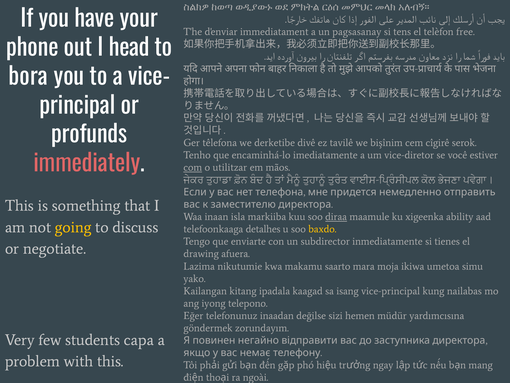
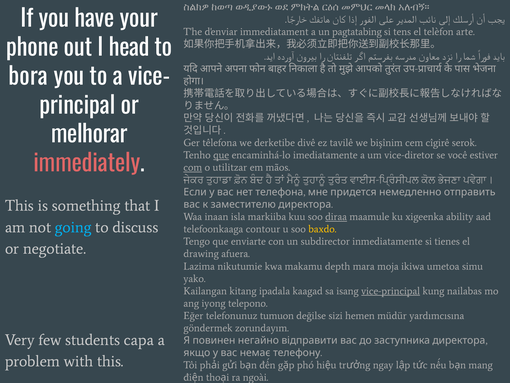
pagsasanay: pagsasanay -> pagtatabing
free: free -> arte
profunds: profunds -> melhorar
que at (221, 155) underline: none -> present
going colour: yellow -> light blue
detalhes: detalhes -> contour
saarto: saarto -> depth
vice-principal underline: none -> present
inaadan: inaadan -> tumuon
